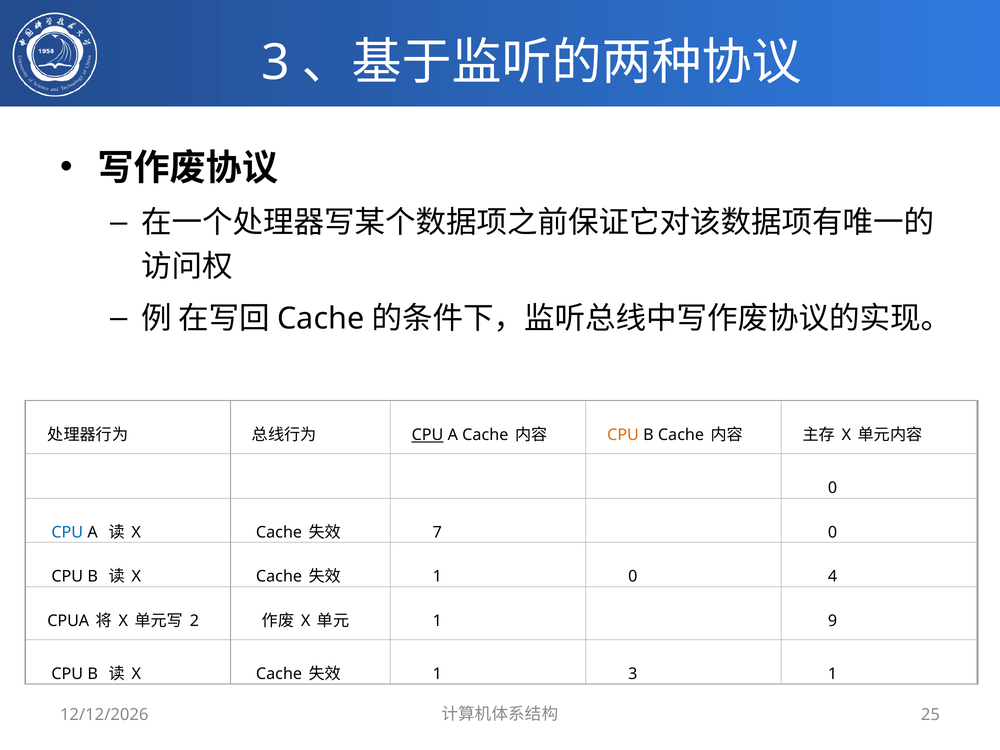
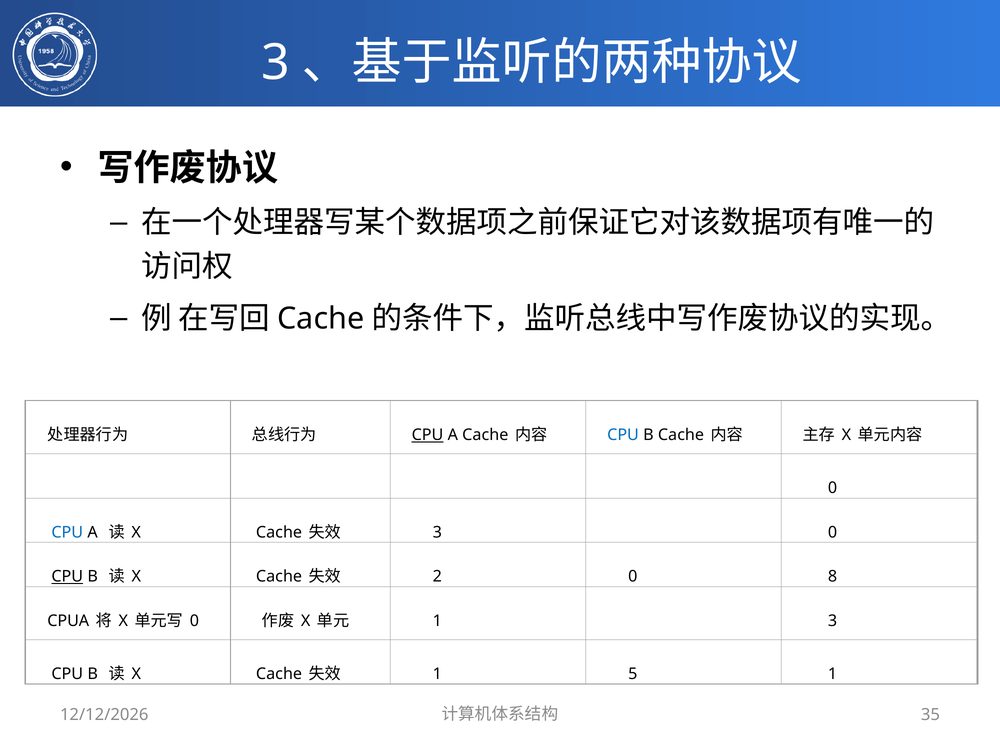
CPU at (623, 435) colour: orange -> blue
7 at (437, 532): 7 -> 3
CPU at (67, 577) underline: none -> present
1 at (437, 577): 1 -> 2
4: 4 -> 8
2 at (194, 621): 2 -> 0
1 9: 9 -> 3
1 3: 3 -> 5
25: 25 -> 35
